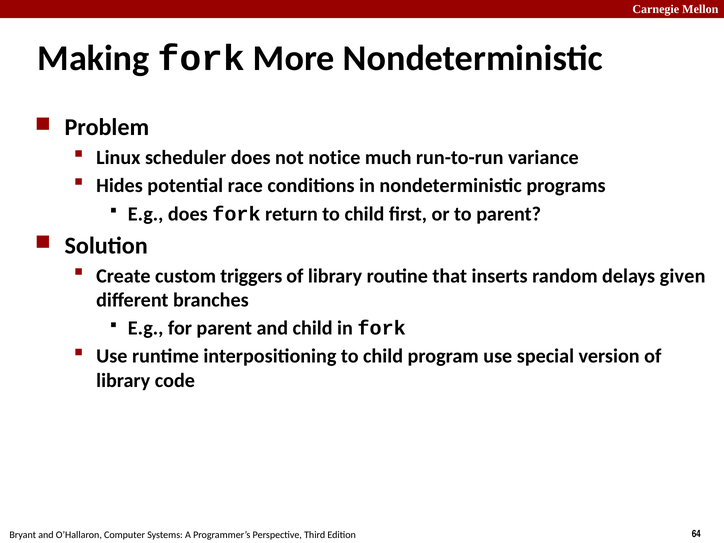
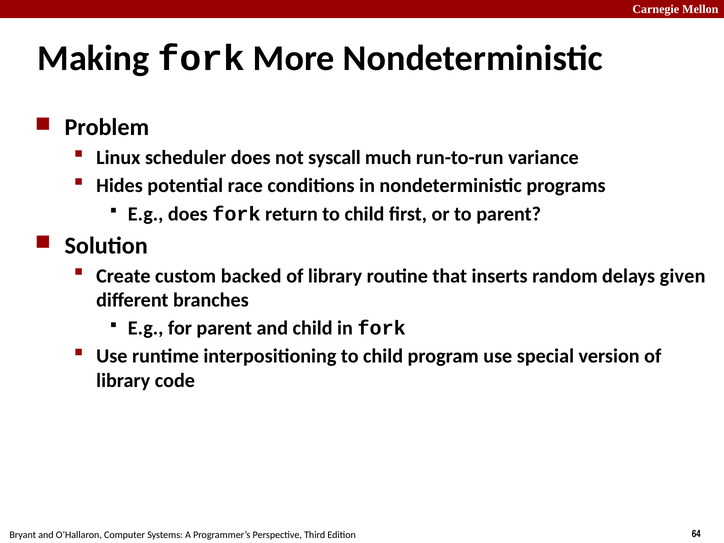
notice: notice -> syscall
triggers: triggers -> backed
